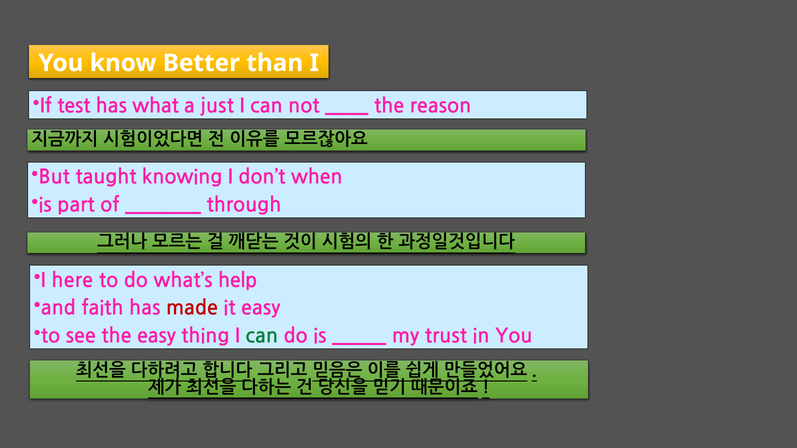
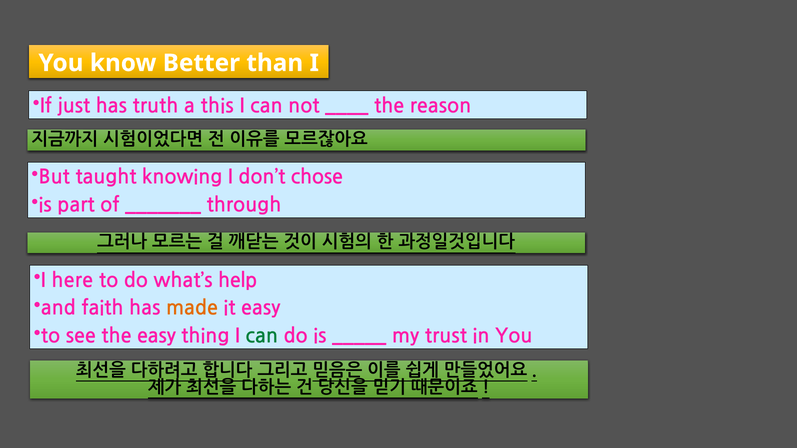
test: test -> just
what: what -> truth
just: just -> this
when: when -> chose
made colour: red -> orange
